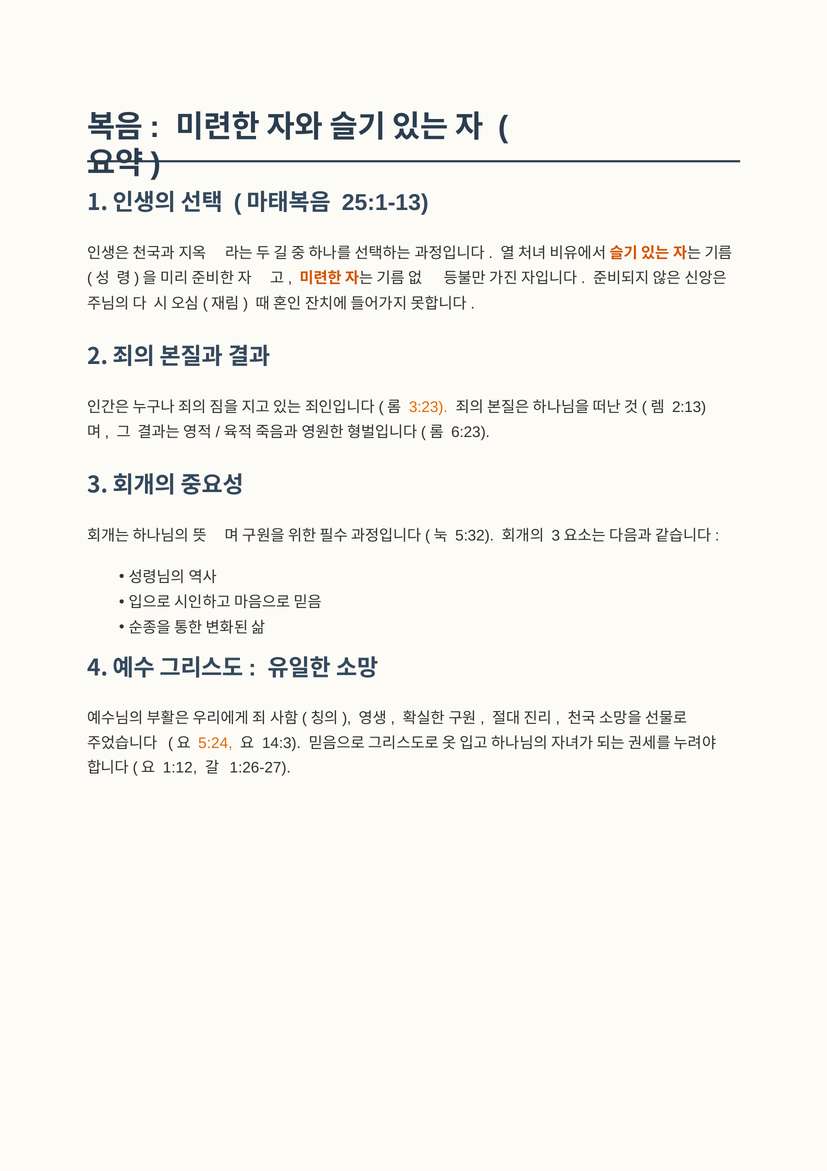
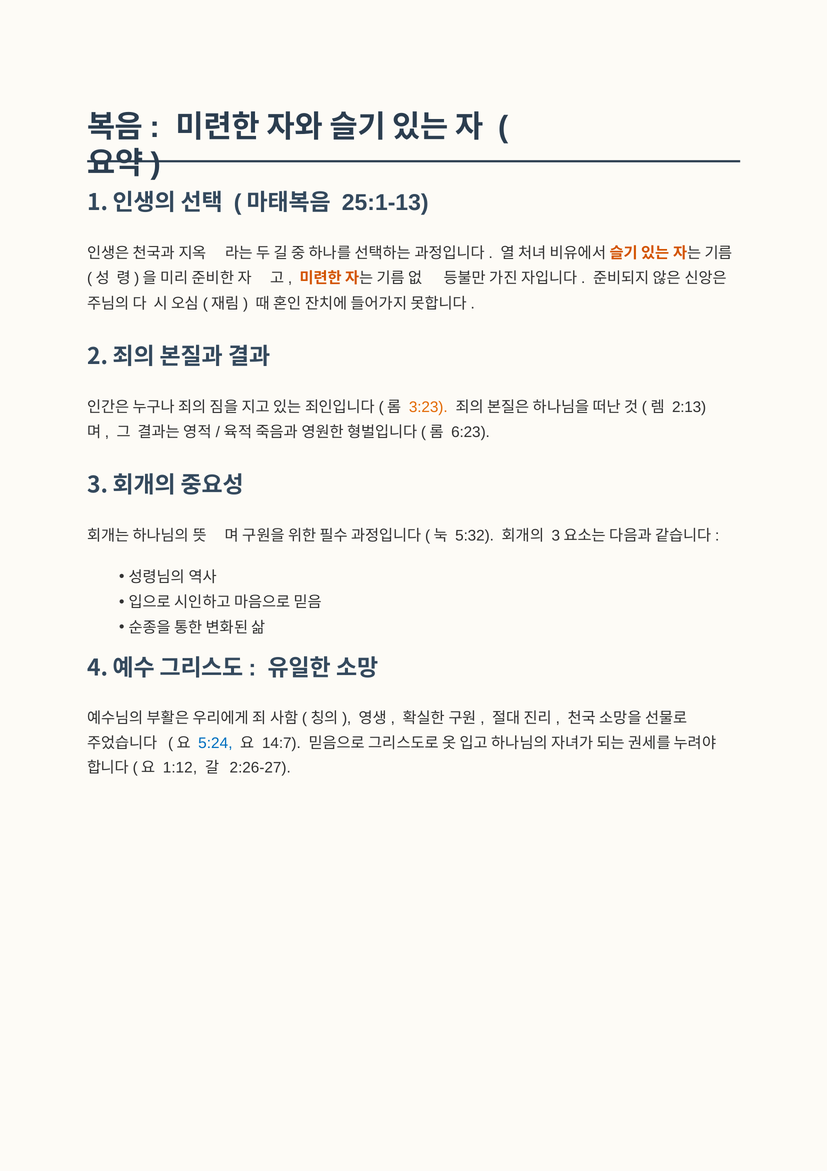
5:24 colour: orange -> blue
14:3: 14:3 -> 14:7
1:26-27: 1:26-27 -> 2:26-27
